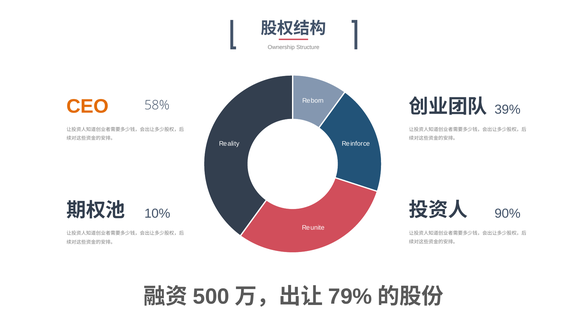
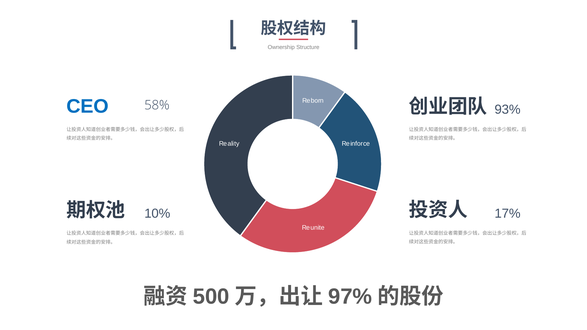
CEO colour: orange -> blue
39%: 39% -> 93%
90%: 90% -> 17%
79%: 79% -> 97%
